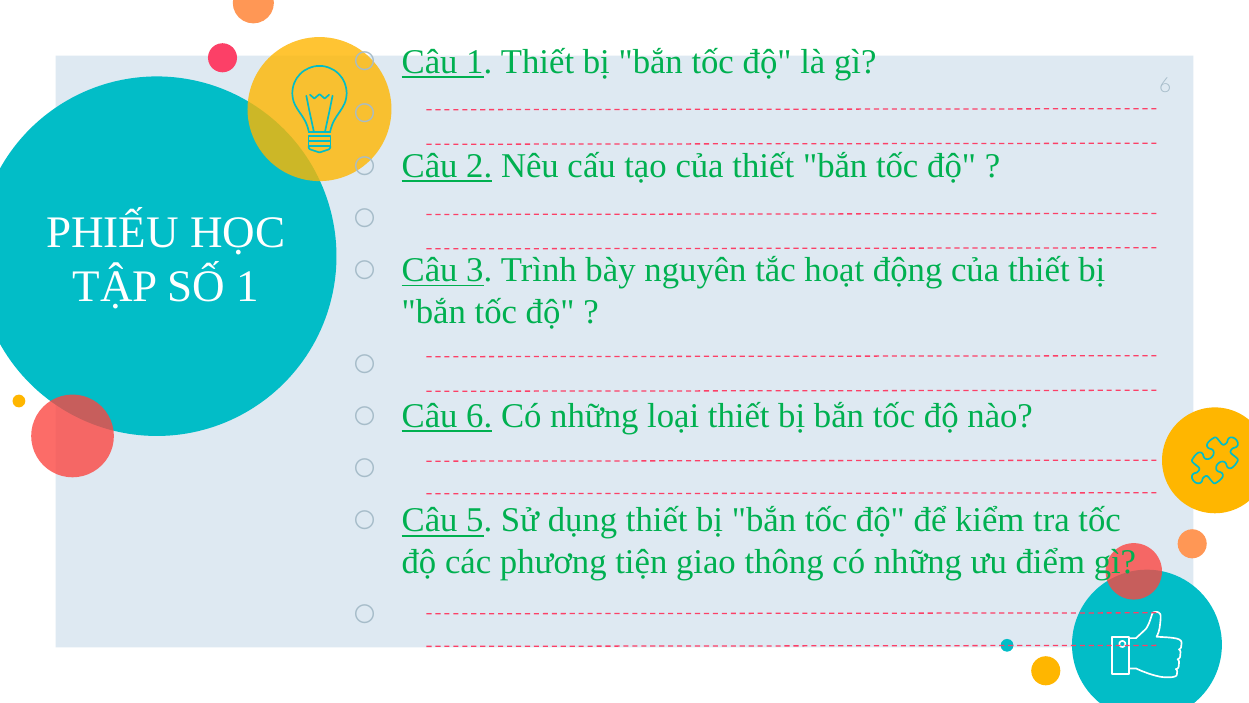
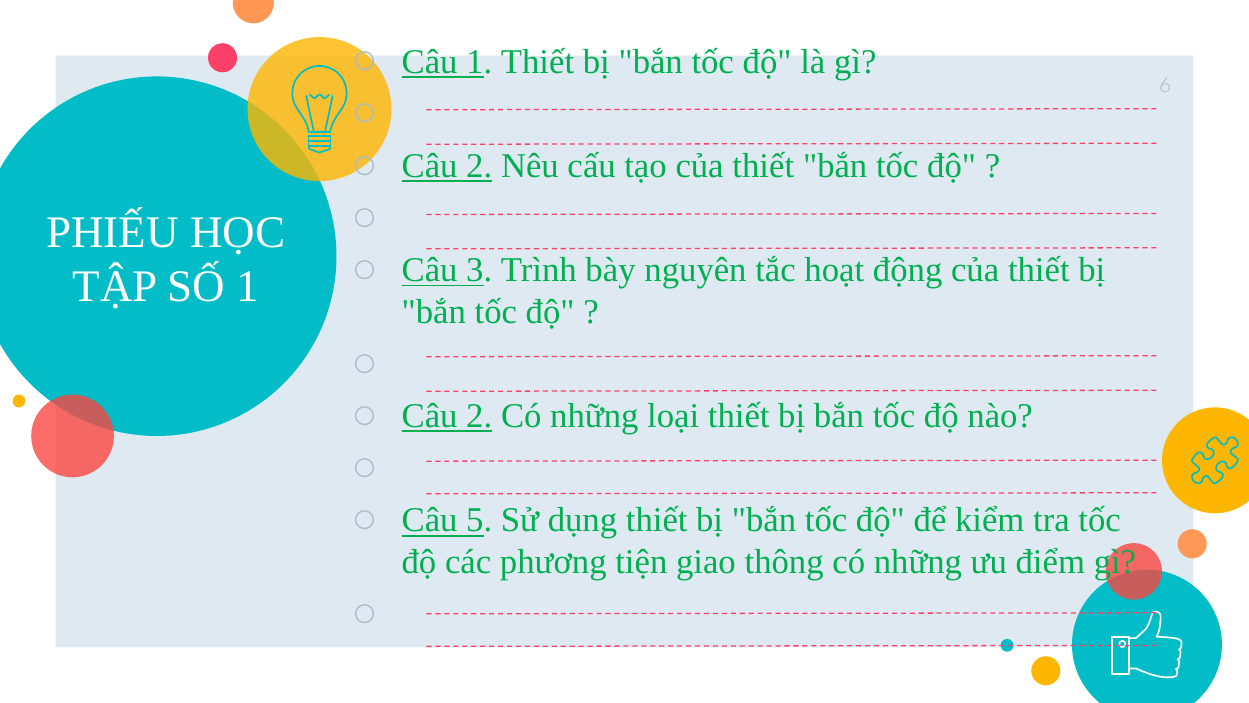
6 at (479, 416): 6 -> 2
